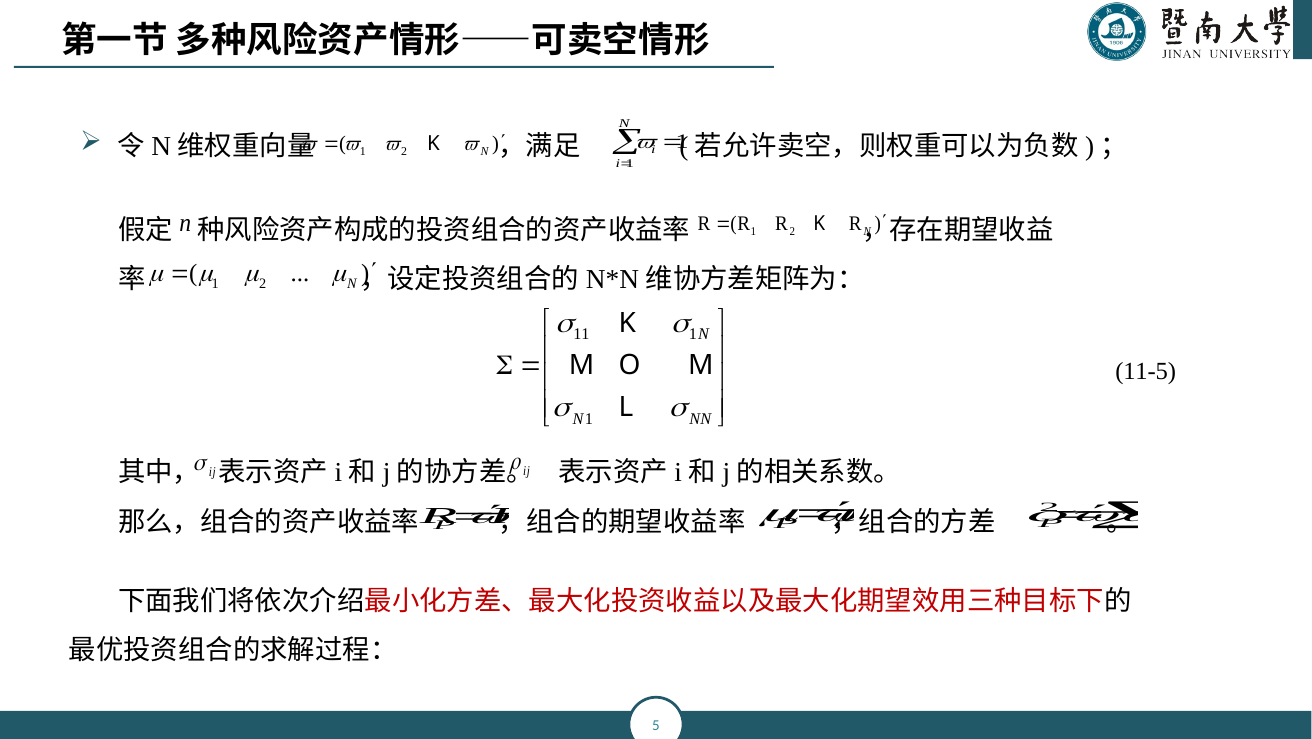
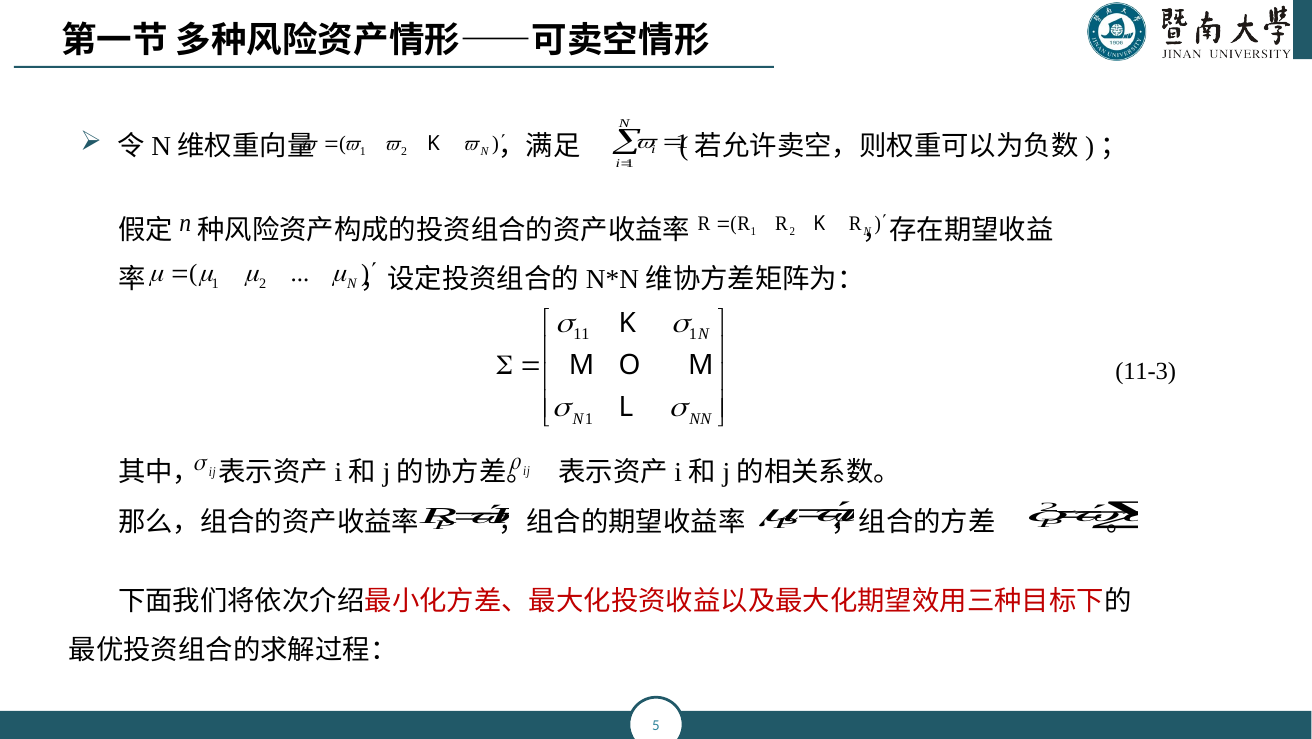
11-5: 11-5 -> 11-3
